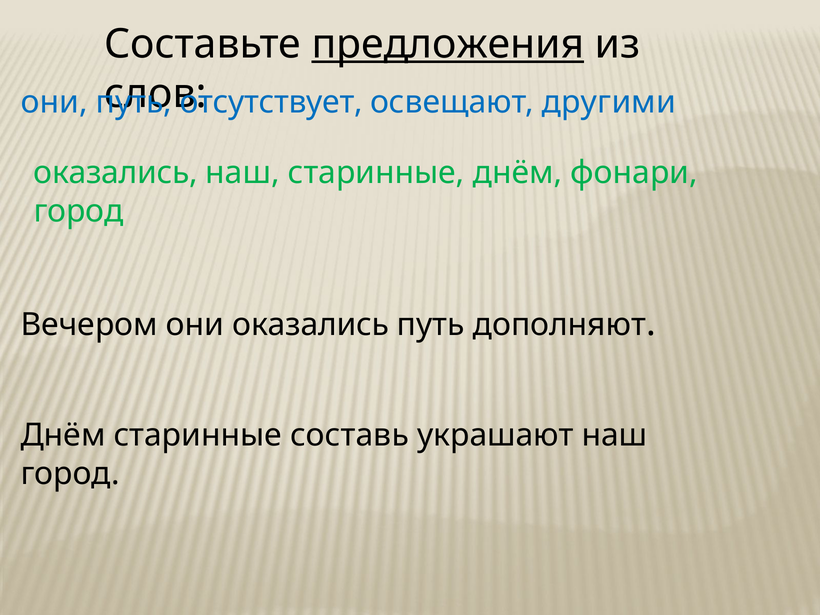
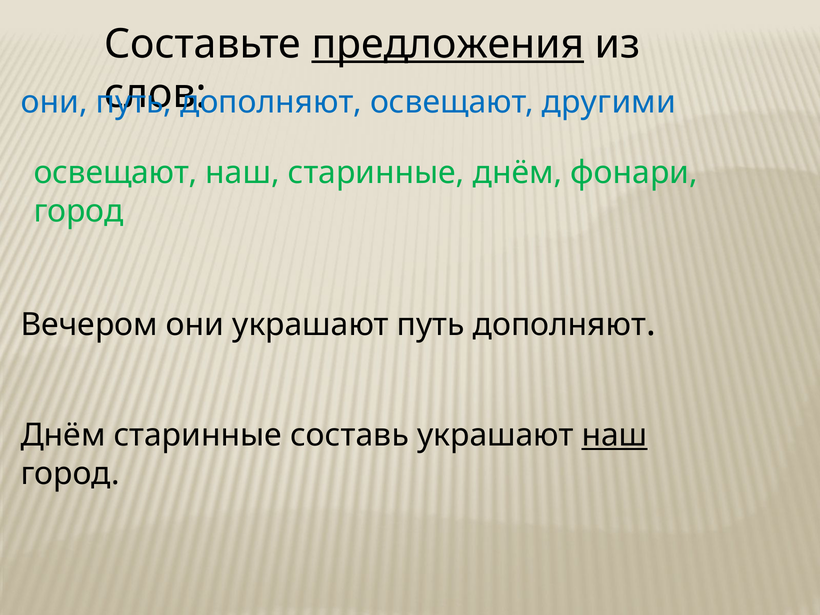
отсутствует at (271, 102): отсутствует -> дополняют
оказались at (116, 173): оказались -> освещают
они оказались: оказались -> украшают
наш at (615, 435) underline: none -> present
